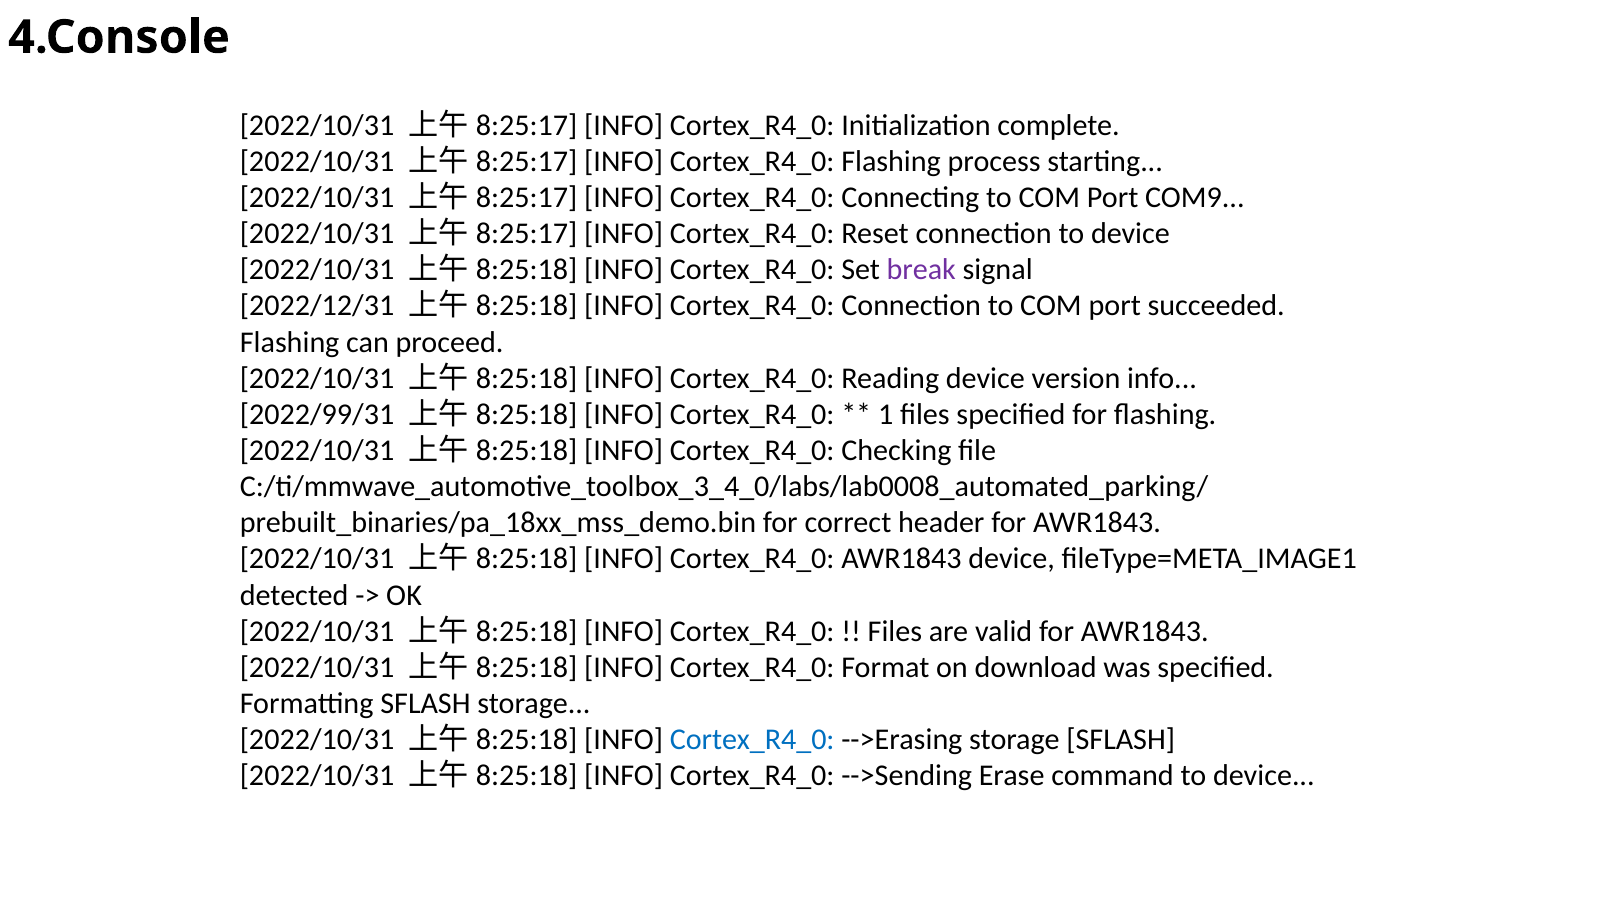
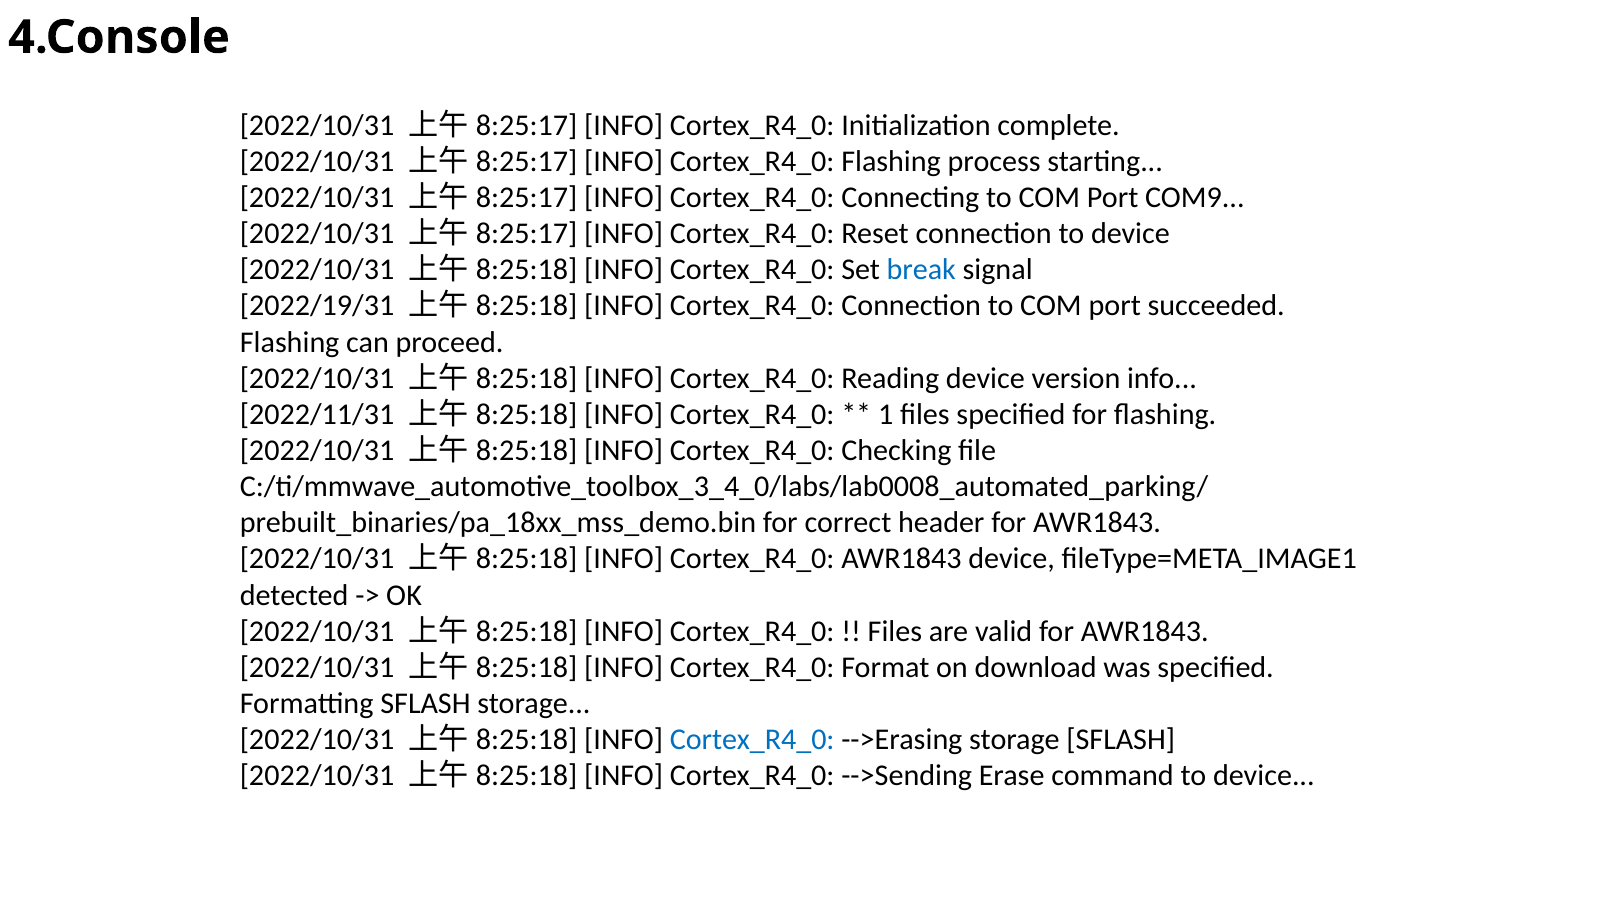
break colour: purple -> blue
2022/12/31: 2022/12/31 -> 2022/19/31
2022/99/31: 2022/99/31 -> 2022/11/31
